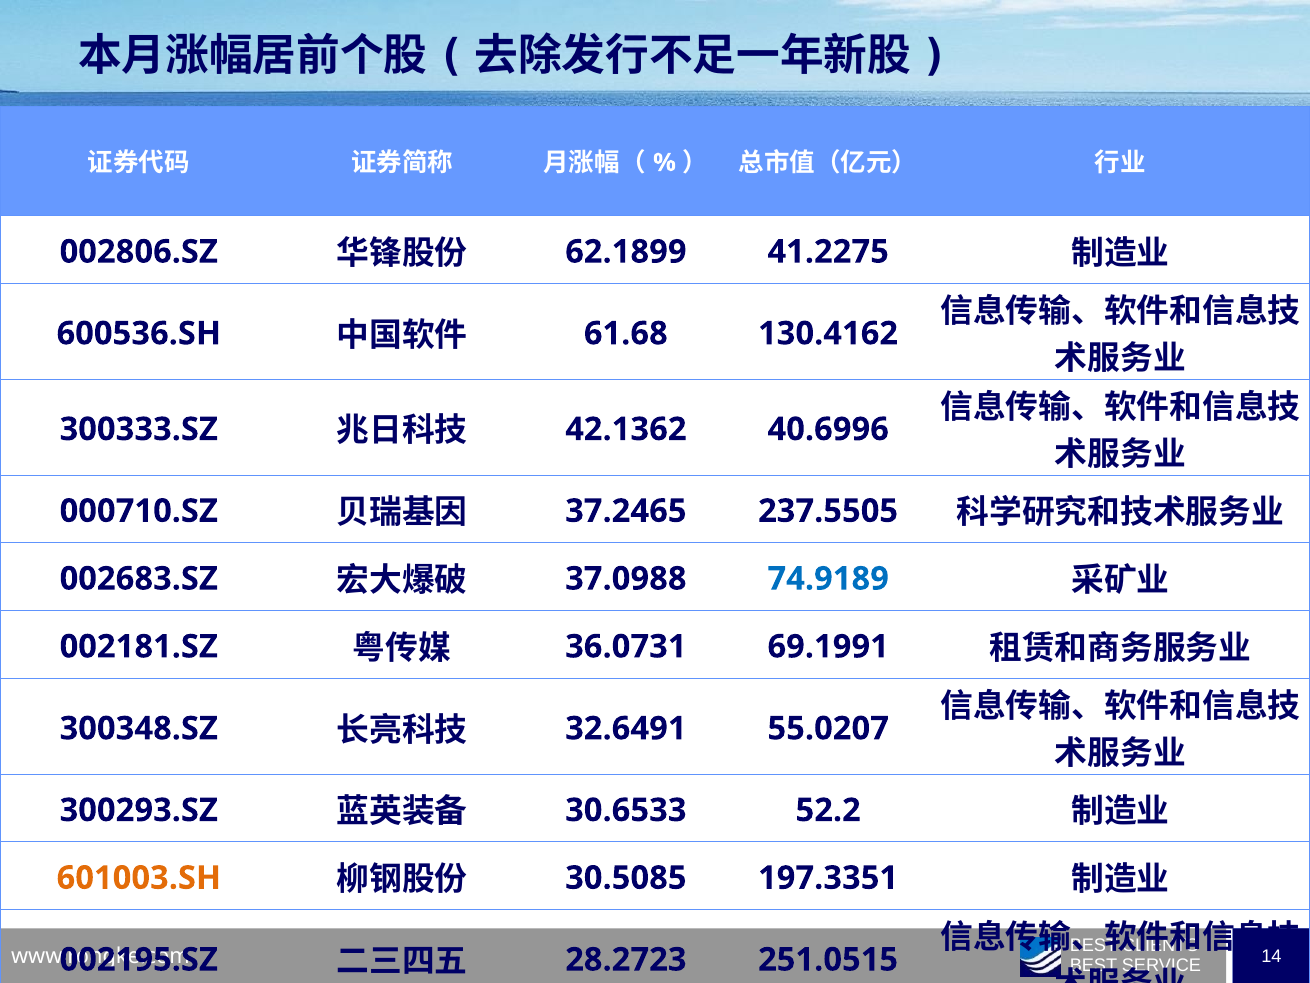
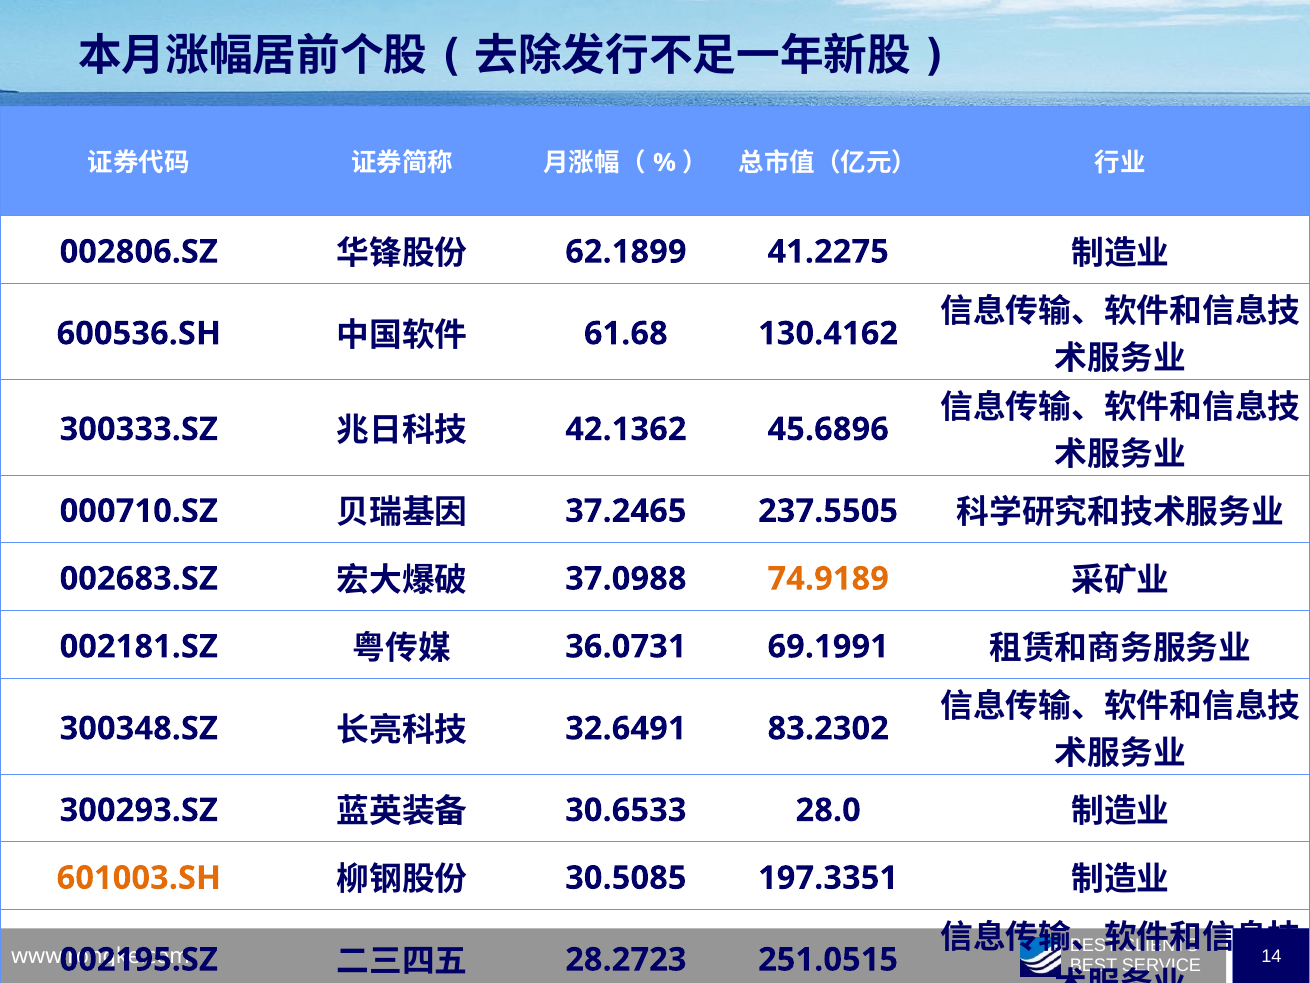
40.6996: 40.6996 -> 45.6896
74.9189 colour: blue -> orange
55.0207: 55.0207 -> 83.2302
52.2: 52.2 -> 28.0
